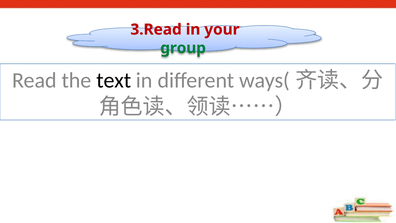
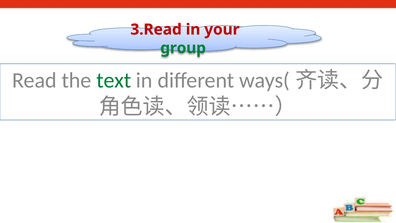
text colour: black -> green
